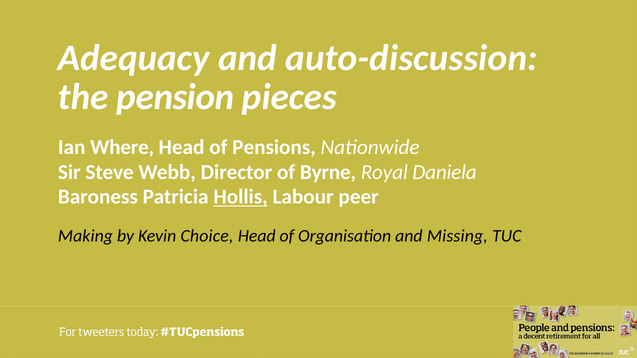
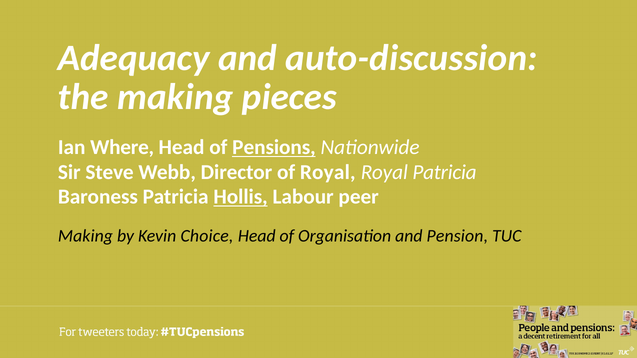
the pension: pension -> making
Pensions underline: none -> present
of Byrne: Byrne -> Royal
Royal Daniela: Daniela -> Patricia
Missing: Missing -> Pension
